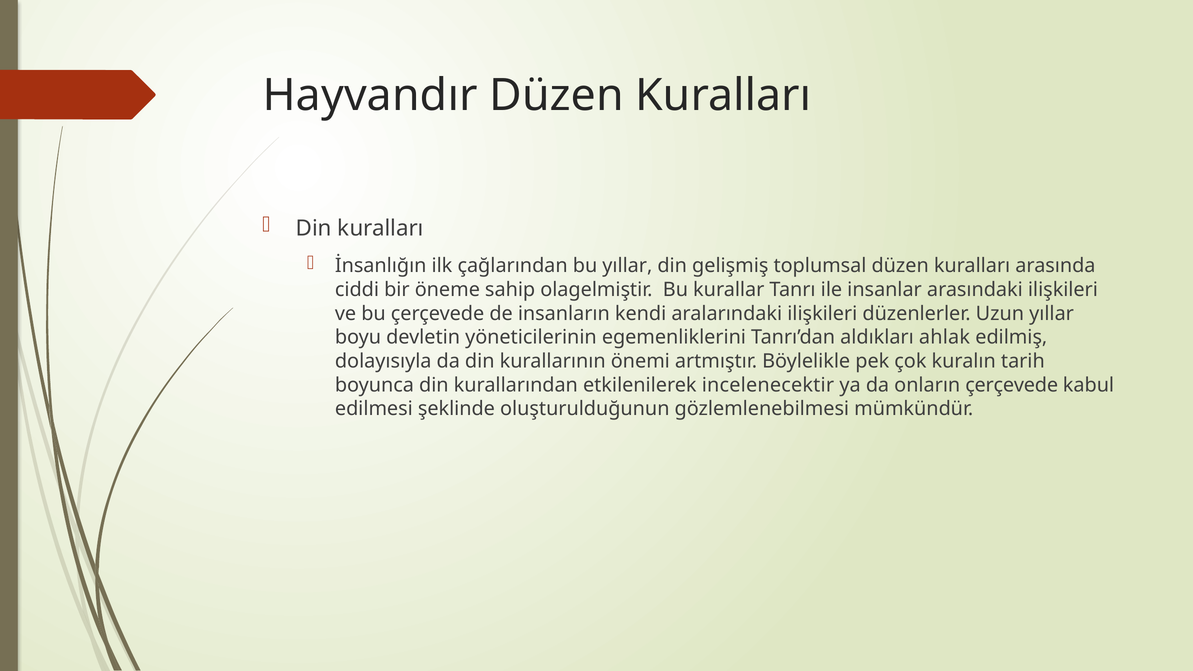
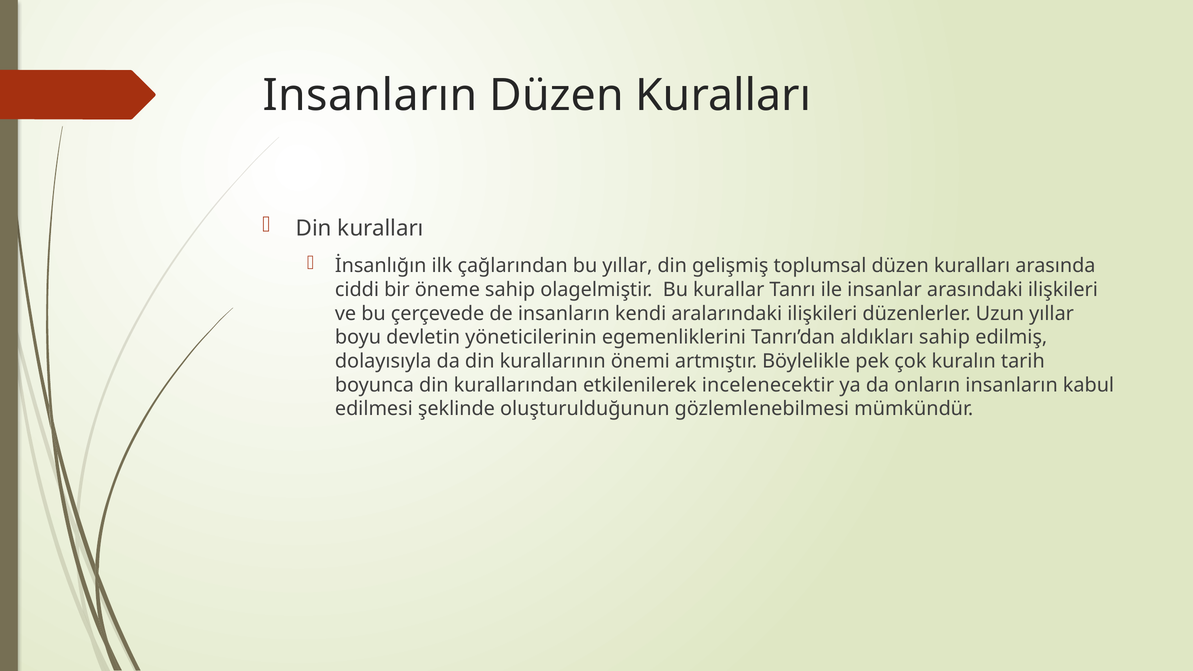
Hayvandır at (370, 96): Hayvandır -> Insanların
aldıkları ahlak: ahlak -> sahip
onların çerçevede: çerçevede -> insanların
